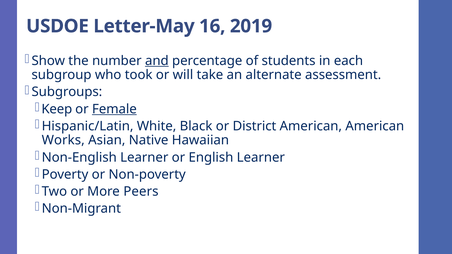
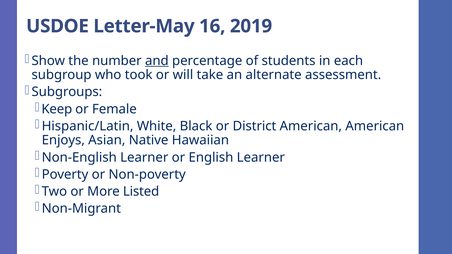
Female underline: present -> none
Works: Works -> Enjoys
Peers: Peers -> Listed
